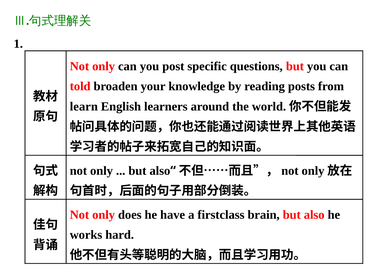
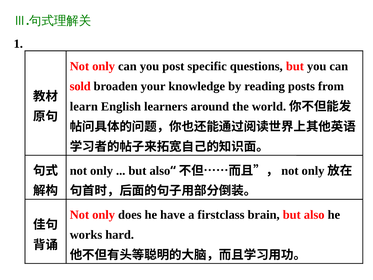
told: told -> sold
